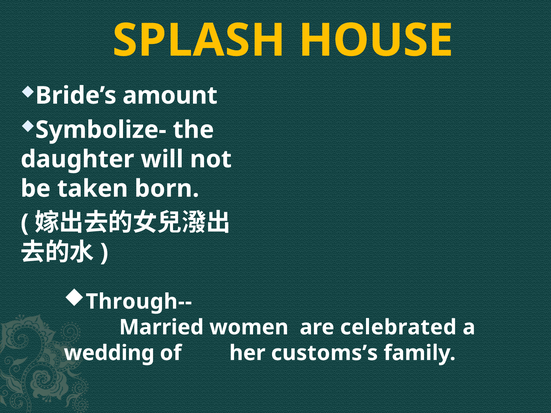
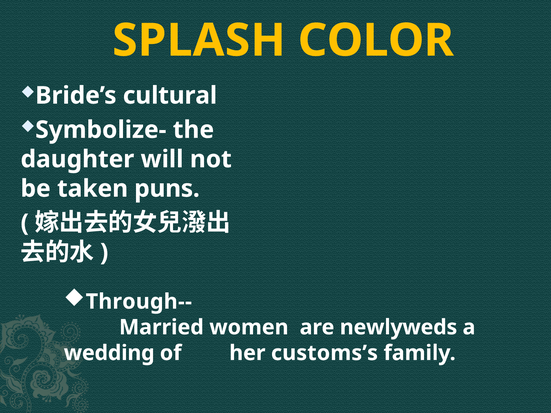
HOUSE: HOUSE -> COLOR
amount: amount -> cultural
born: born -> puns
celebrated: celebrated -> newlyweds
